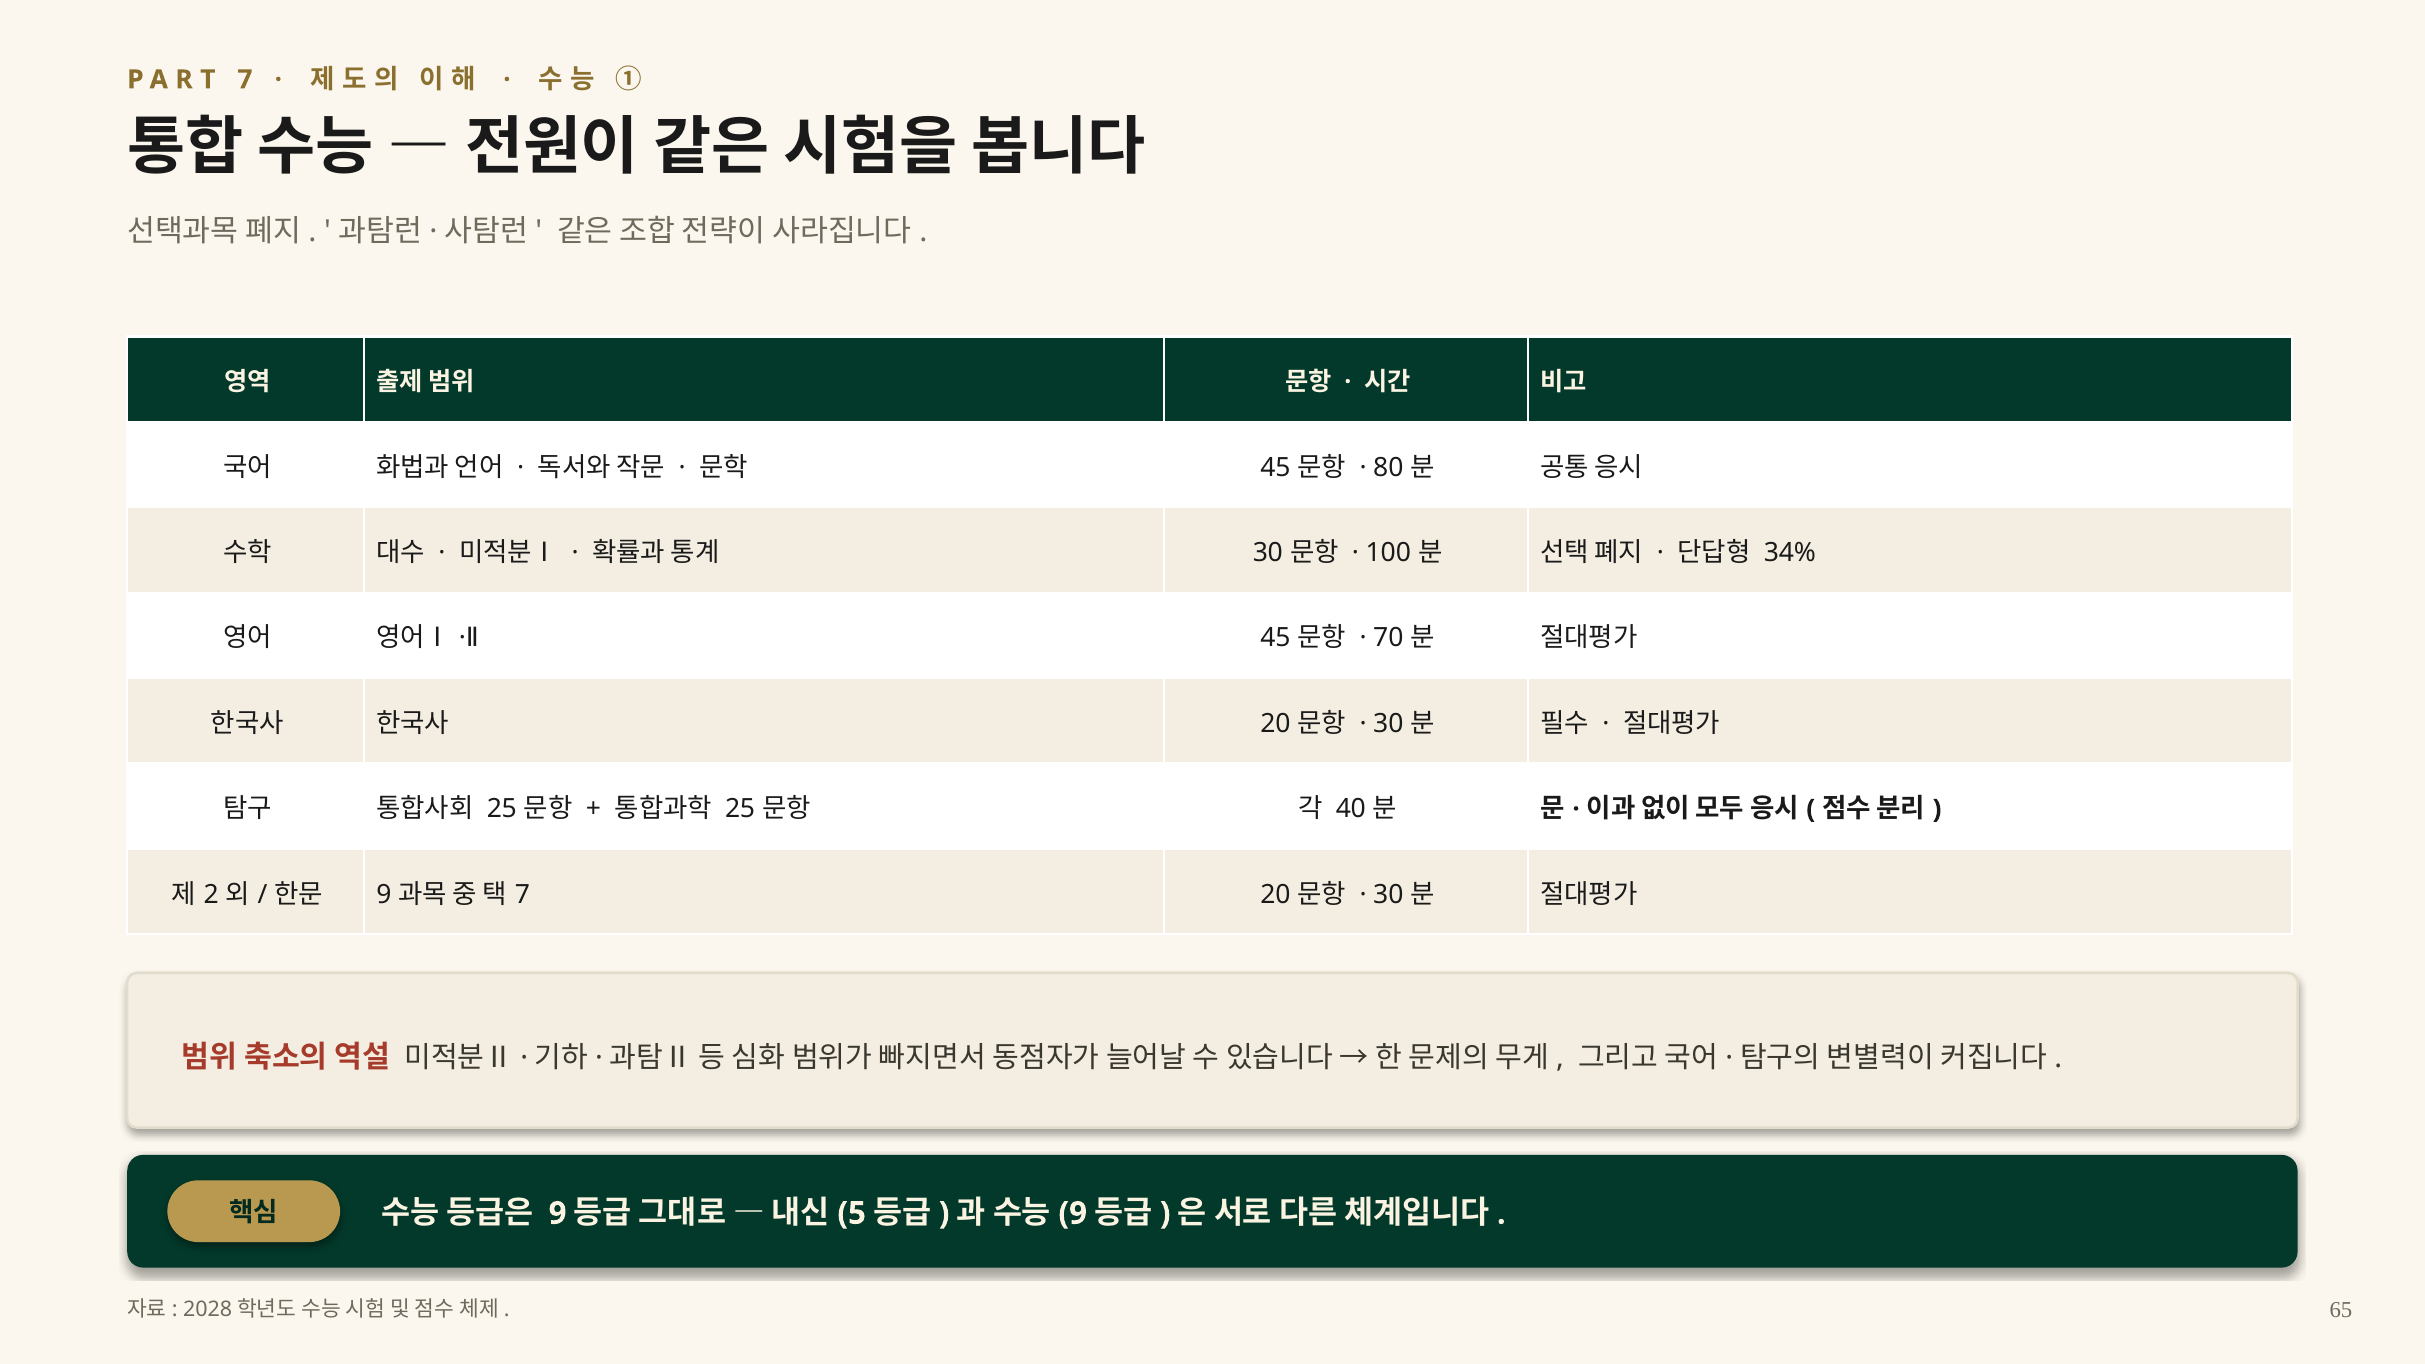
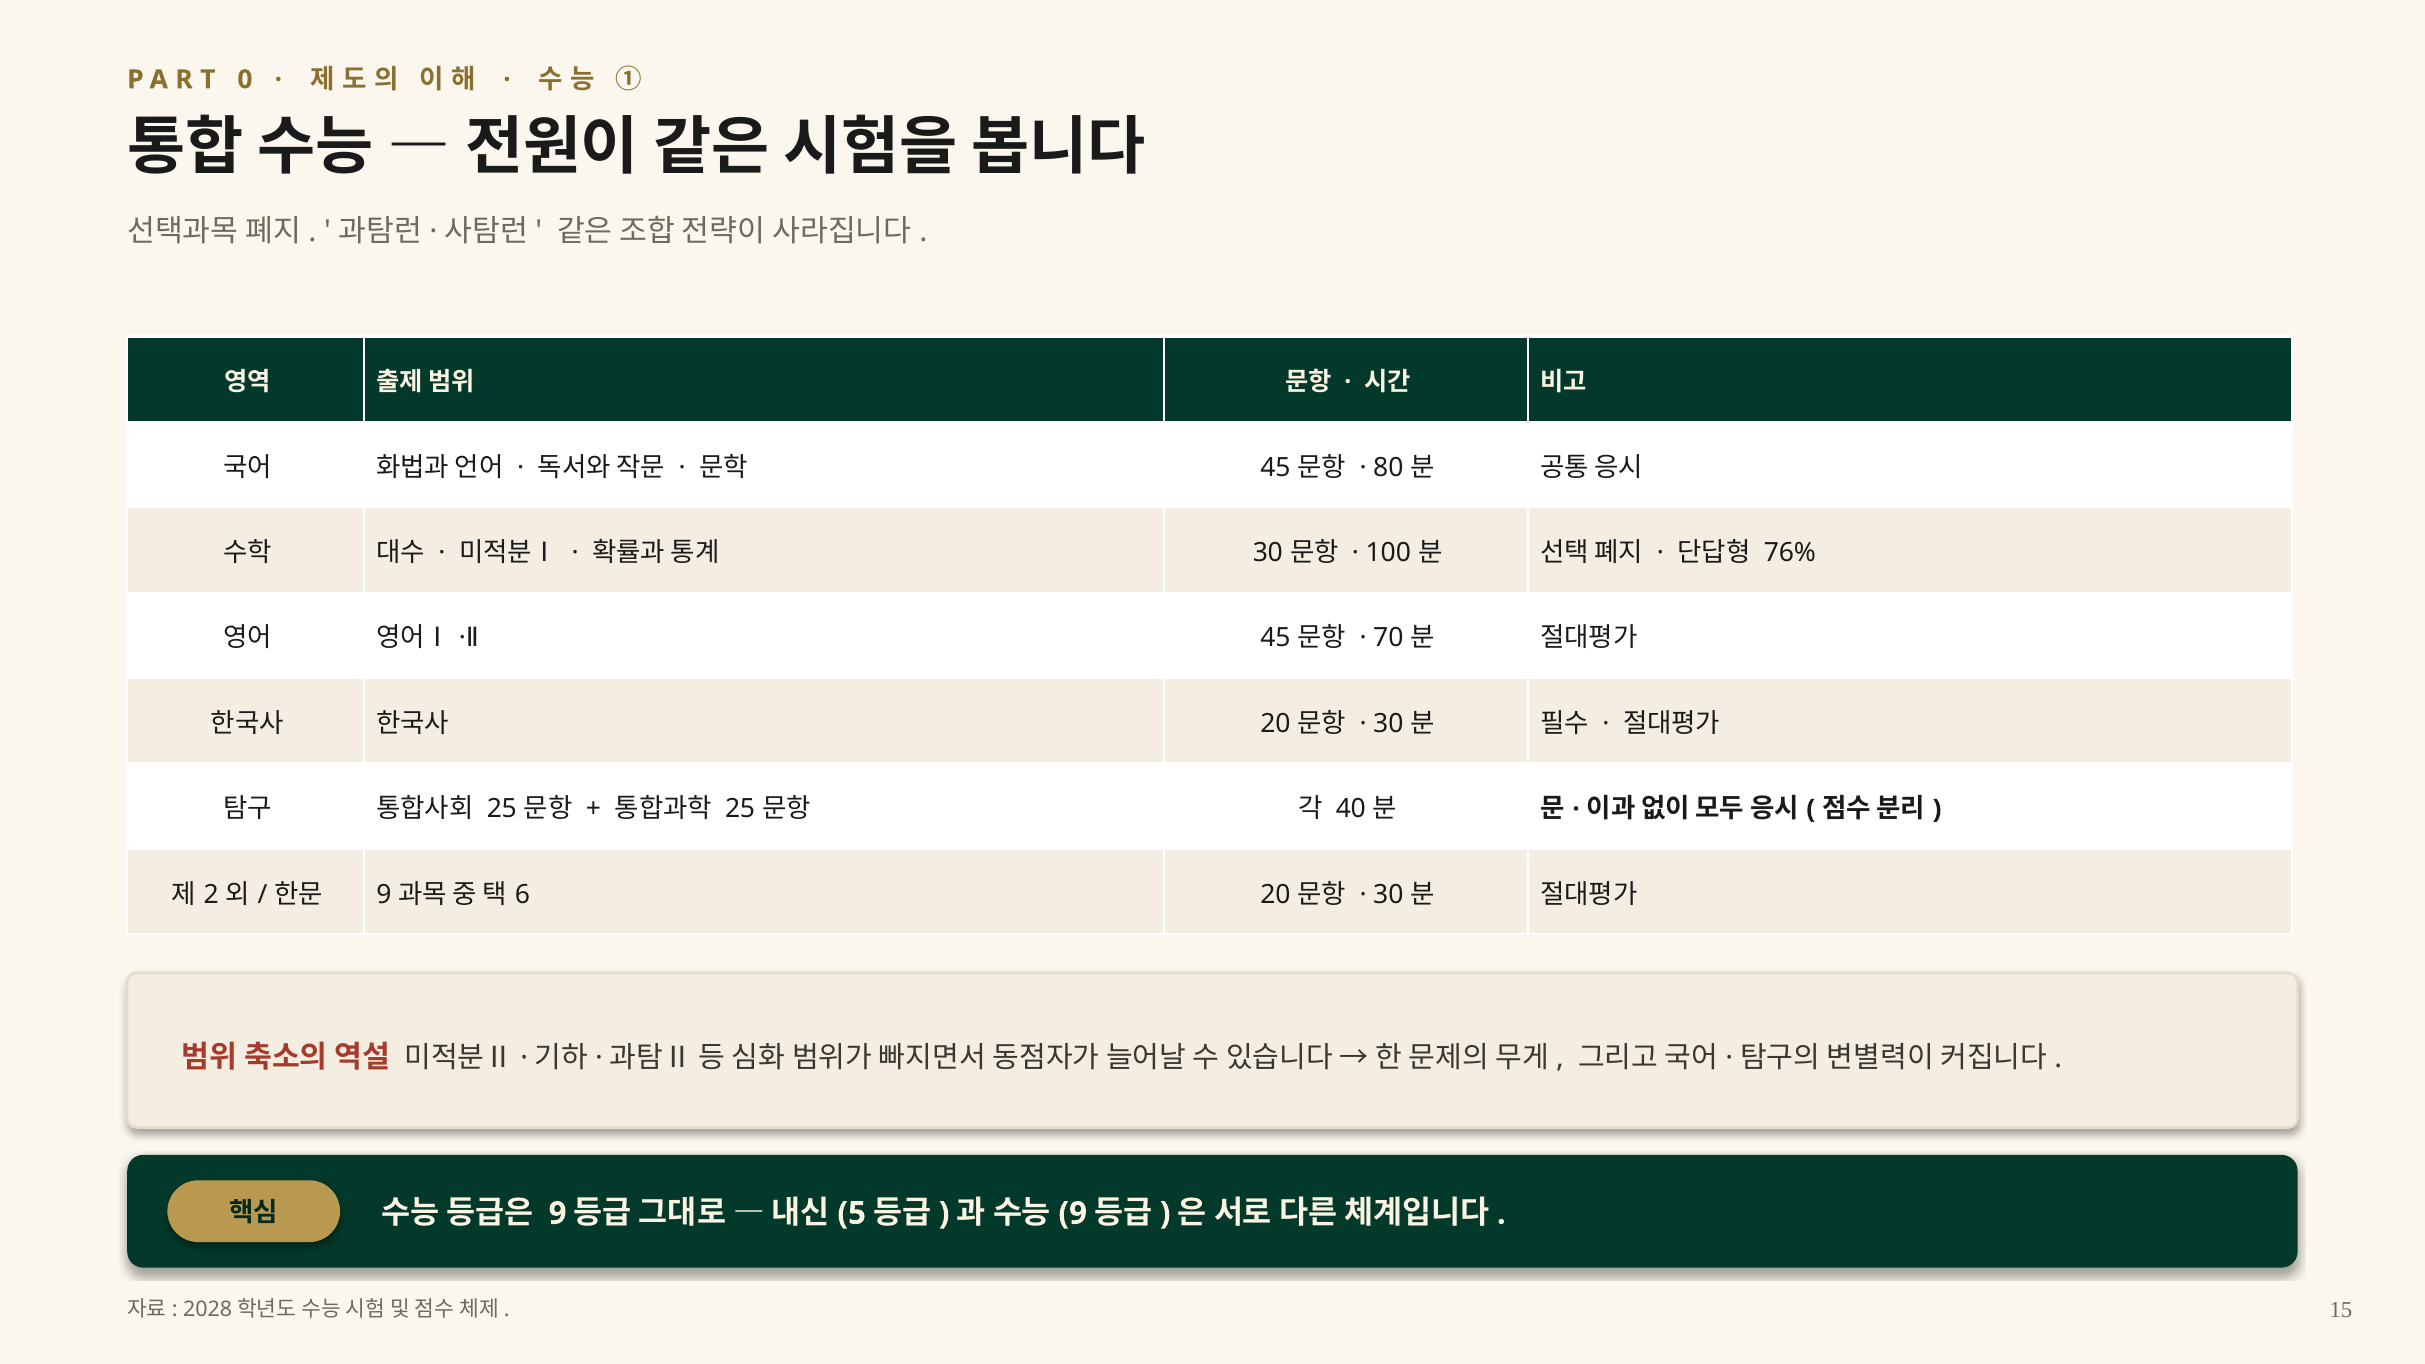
7 at (245, 80): 7 -> 0
34%: 34% -> 76%
7 at (522, 894): 7 -> 6
65: 65 -> 15
